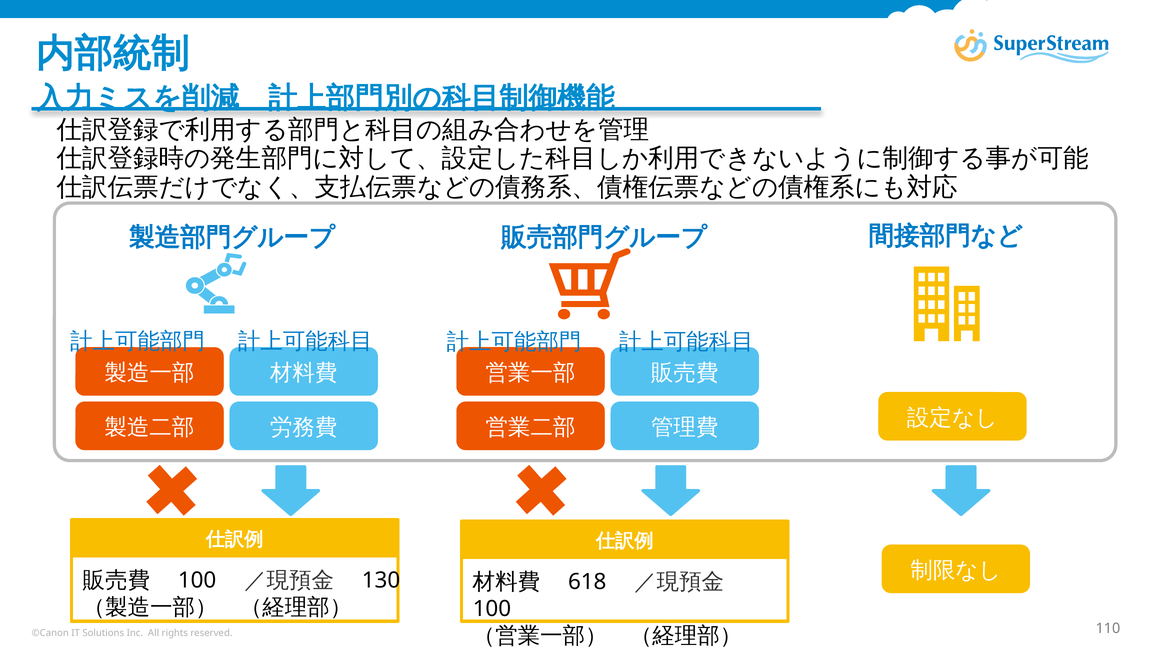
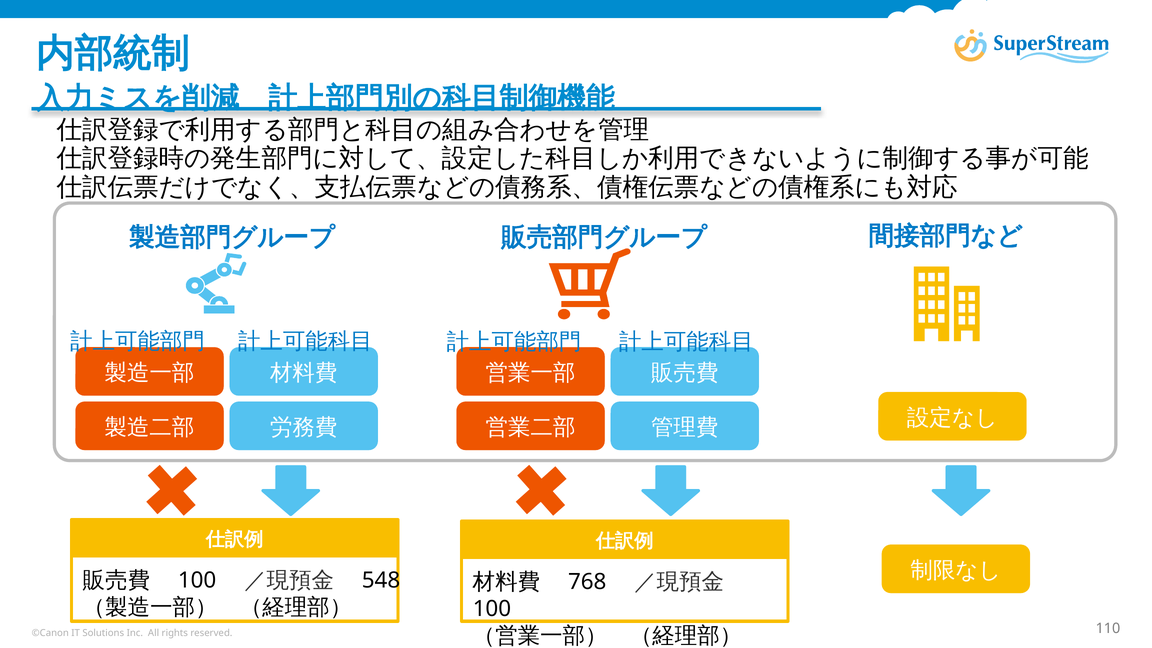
130: 130 -> 548
618: 618 -> 768
